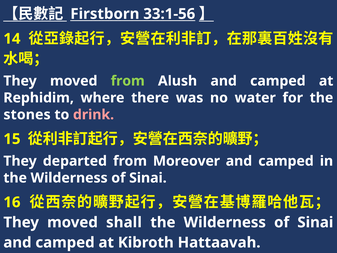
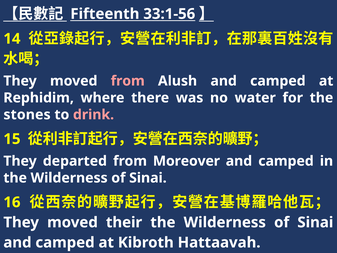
Firstborn: Firstborn -> Fifteenth
from at (128, 81) colour: light green -> pink
shall: shall -> their
